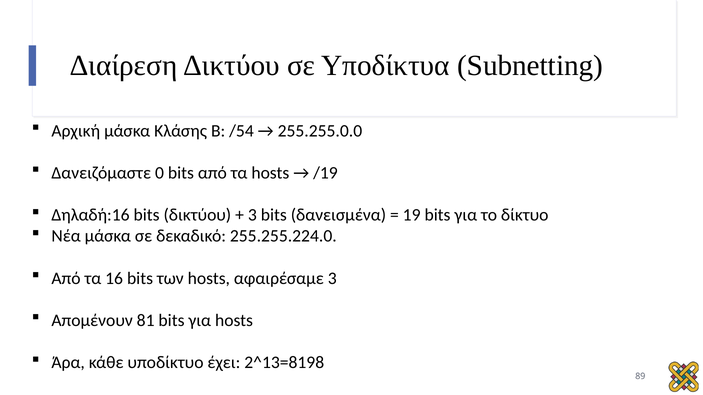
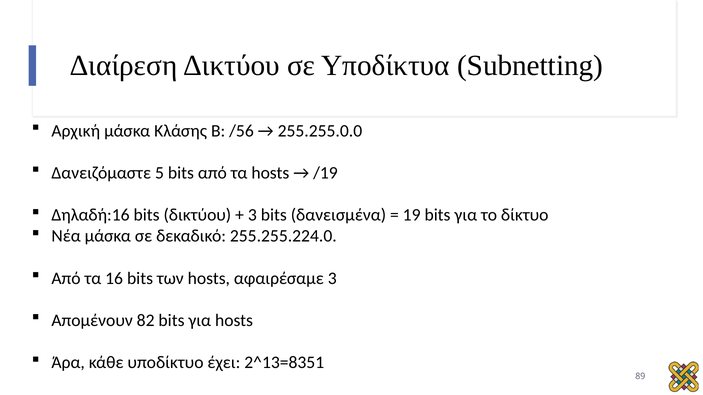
/54: /54 -> /56
0: 0 -> 5
81: 81 -> 82
2^13=8198: 2^13=8198 -> 2^13=8351
